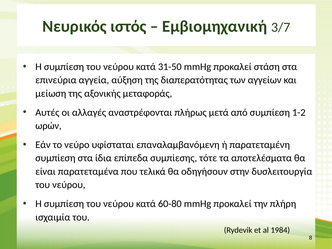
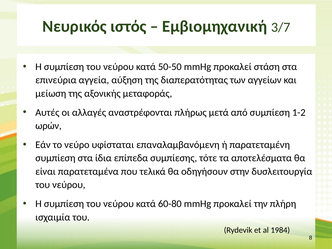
31-50: 31-50 -> 50-50
